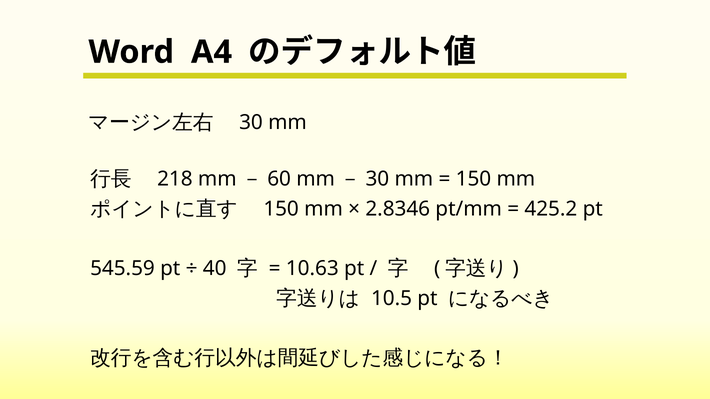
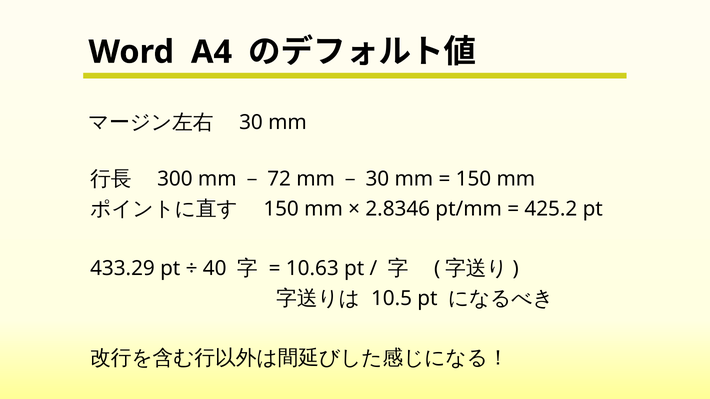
218: 218 -> 300
60: 60 -> 72
545.59: 545.59 -> 433.29
